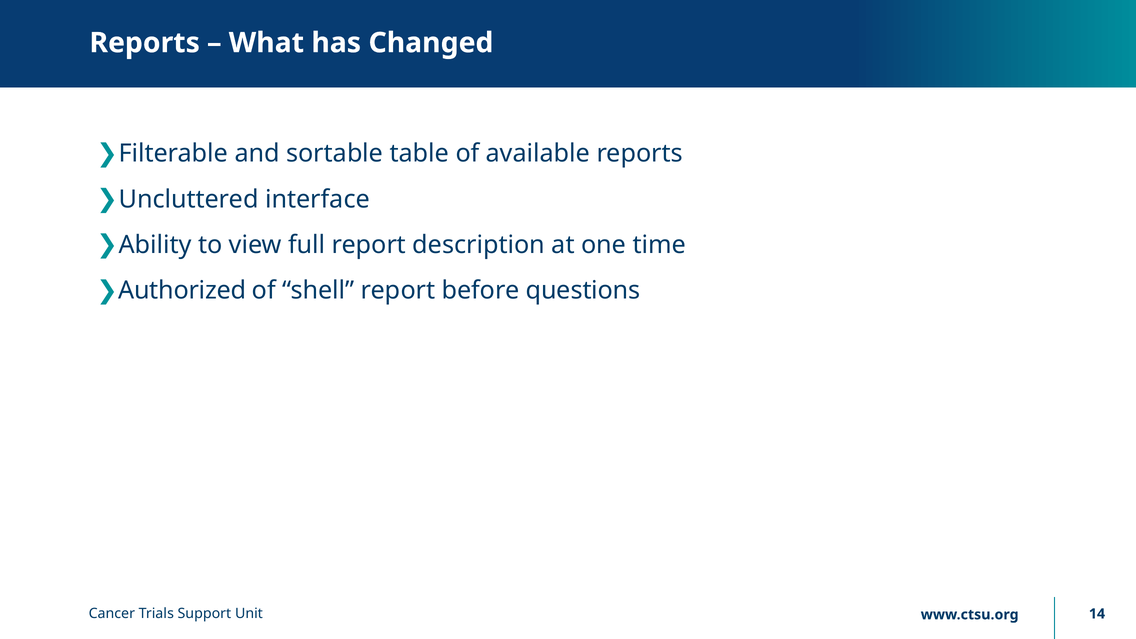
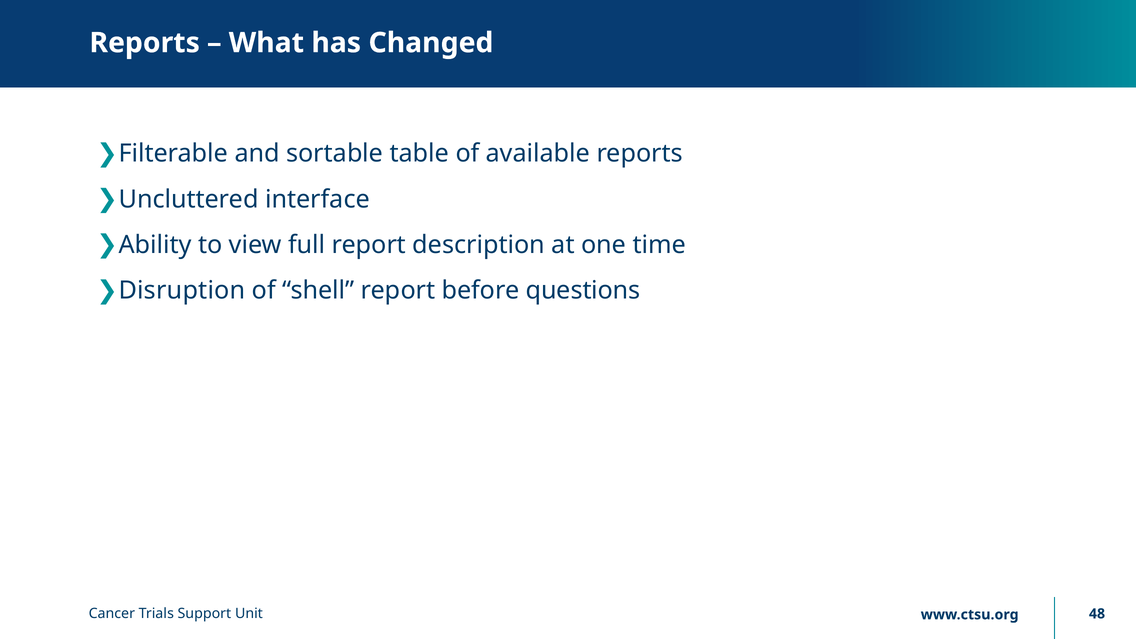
Authorized: Authorized -> Disruption
14: 14 -> 48
